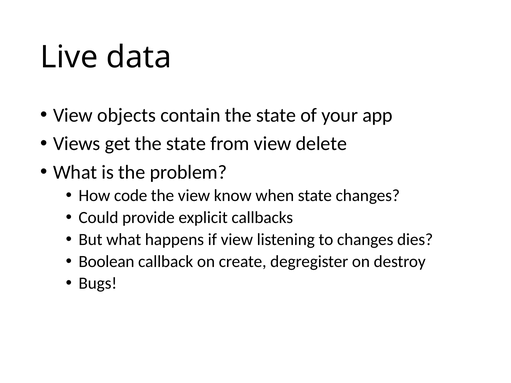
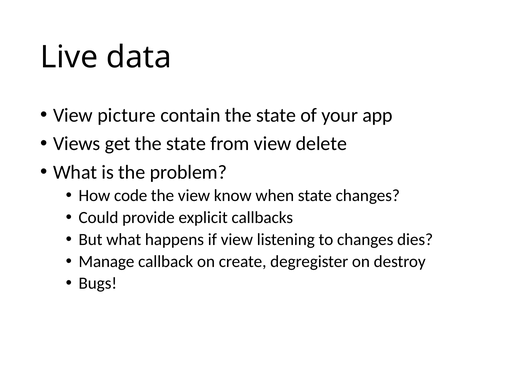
objects: objects -> picture
Boolean: Boolean -> Manage
